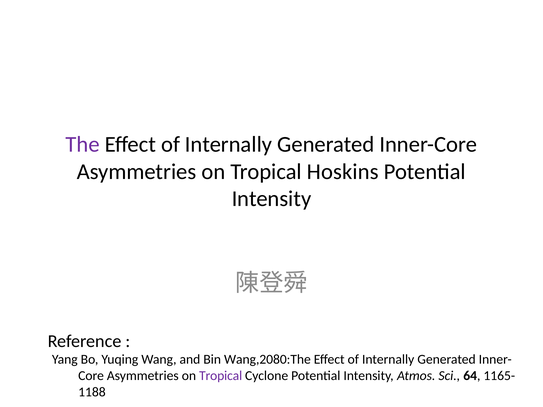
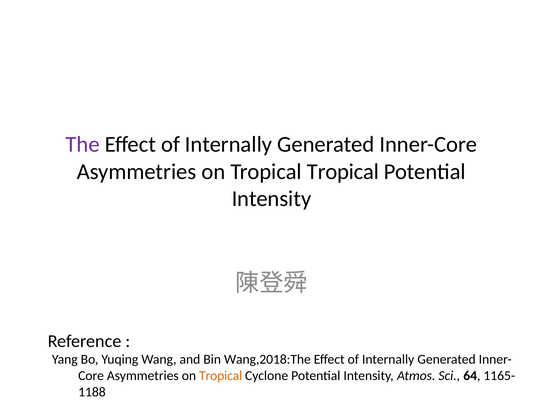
Tropical Hoskins: Hoskins -> Tropical
Wang,2080:The: Wang,2080:The -> Wang,2018:The
Tropical at (221, 376) colour: purple -> orange
